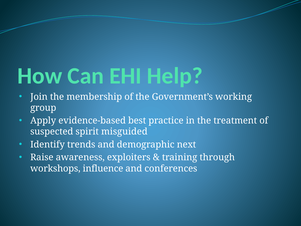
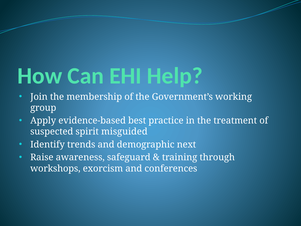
exploiters: exploiters -> safeguard
influence: influence -> exorcism
